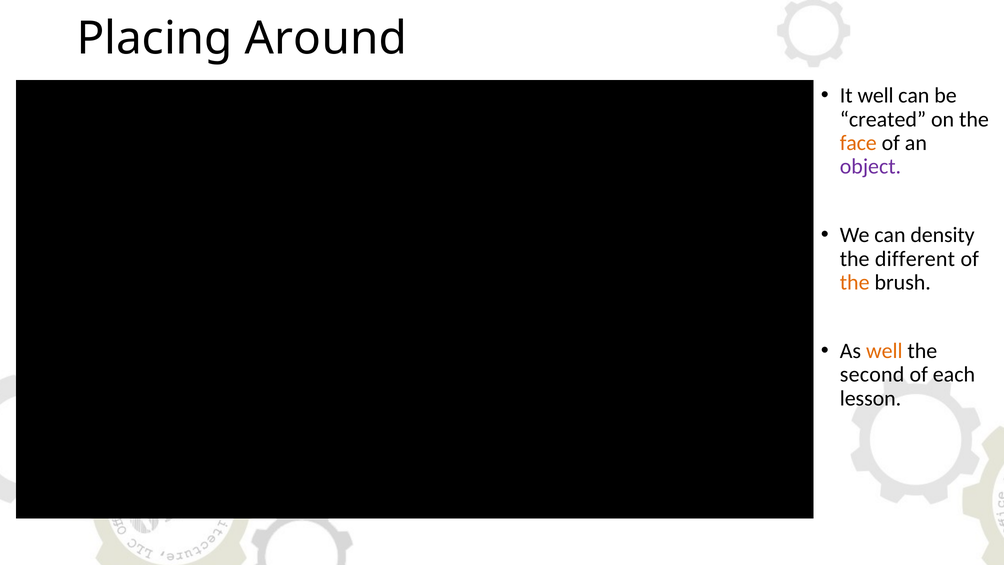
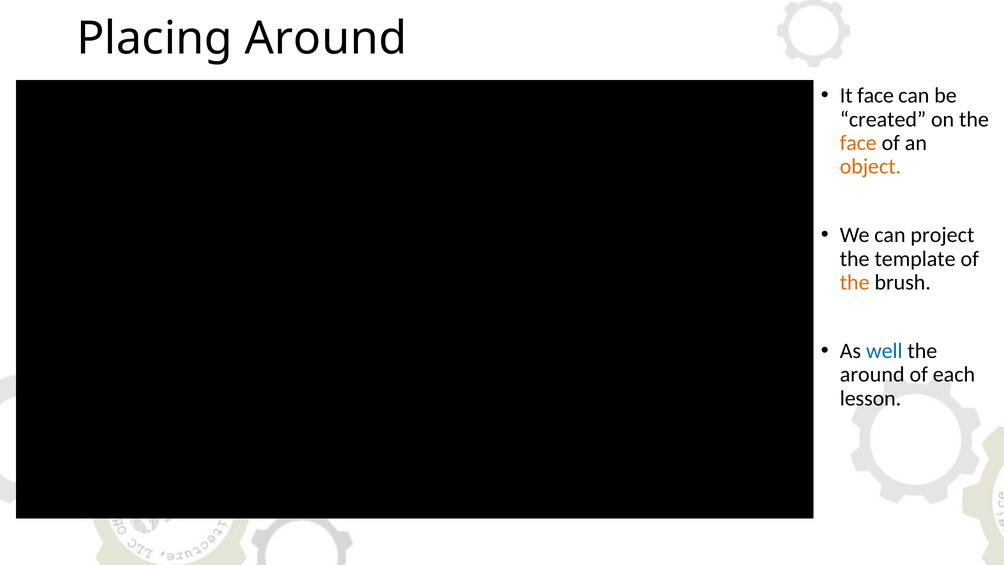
It well: well -> face
object colour: purple -> orange
density: density -> project
different: different -> template
well at (884, 351) colour: orange -> blue
second at (872, 375): second -> around
